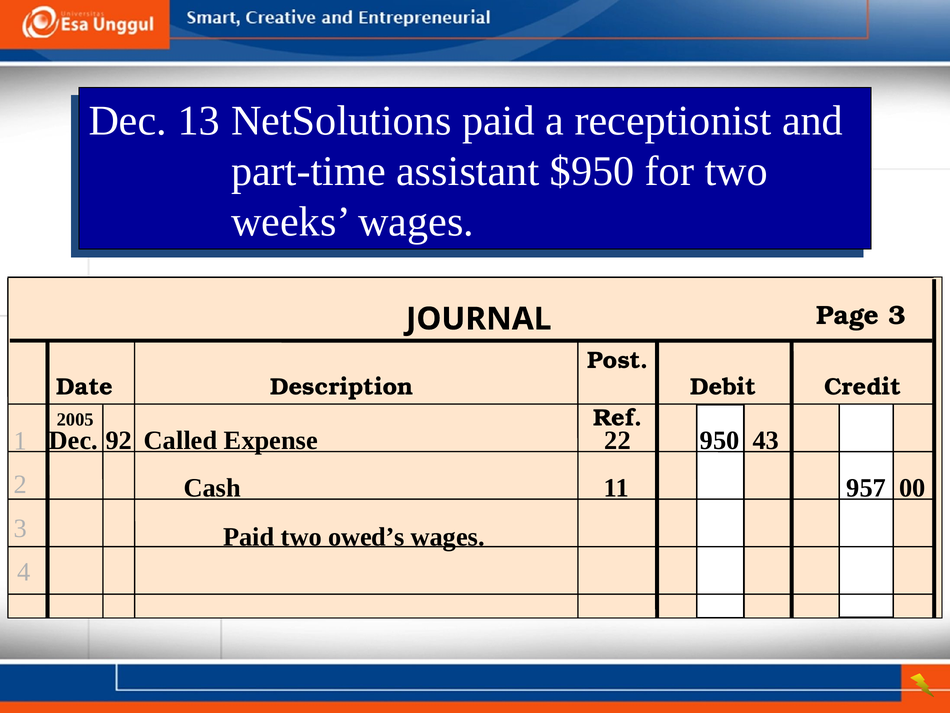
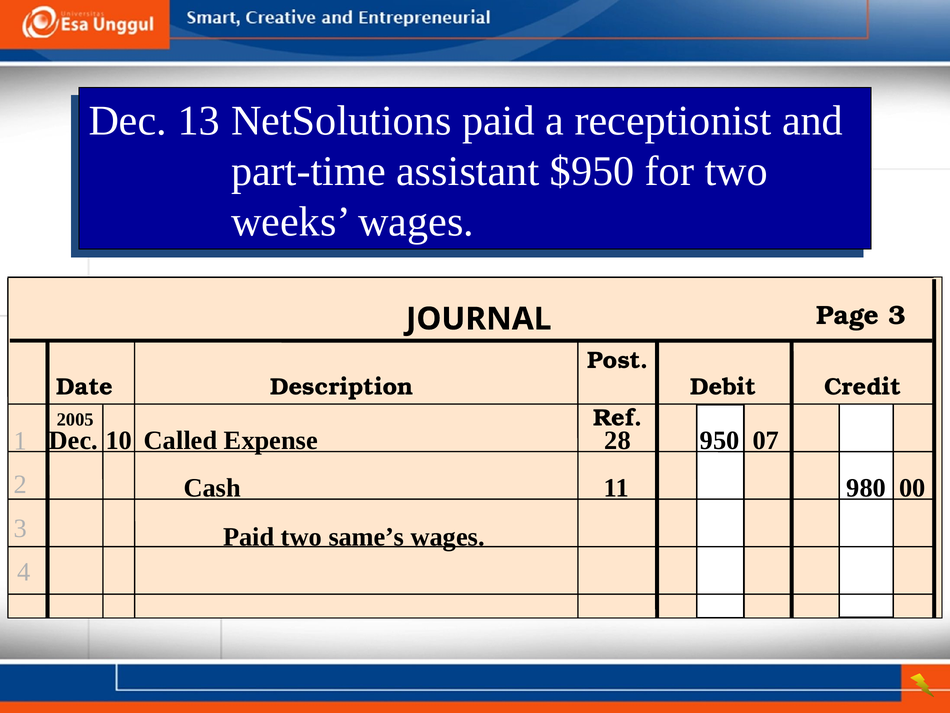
92: 92 -> 10
22: 22 -> 28
43: 43 -> 07
957: 957 -> 980
owed’s: owed’s -> same’s
